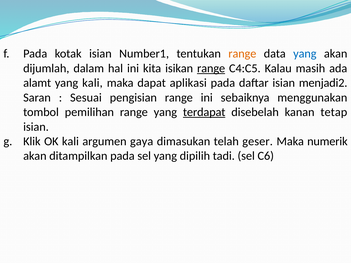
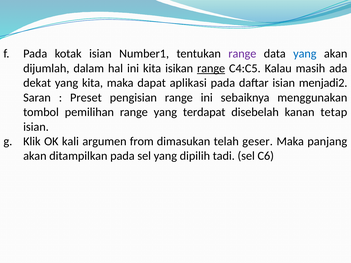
range at (242, 54) colour: orange -> purple
alamt: alamt -> dekat
yang kali: kali -> kita
Sesuai: Sesuai -> Preset
terdapat underline: present -> none
gaya: gaya -> from
numerik: numerik -> panjang
